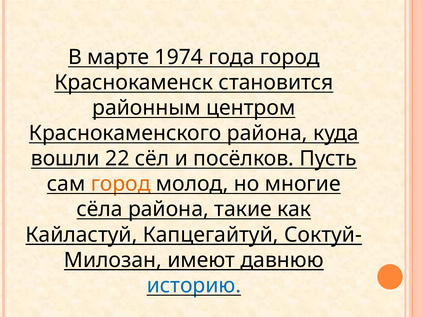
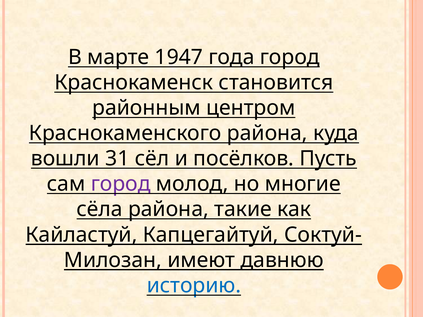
1974: 1974 -> 1947
22: 22 -> 31
город at (121, 184) colour: orange -> purple
